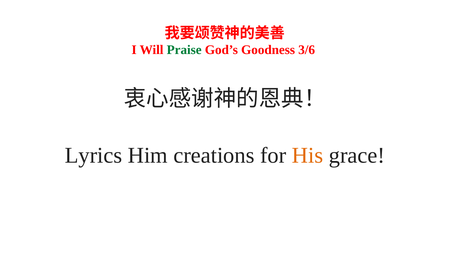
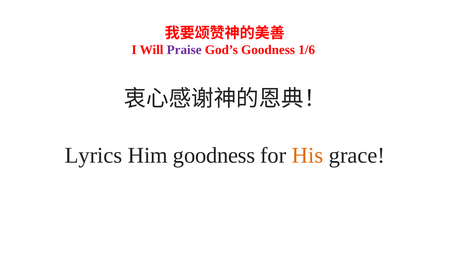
Praise colour: green -> purple
3/6: 3/6 -> 1/6
Him creations: creations -> goodness
